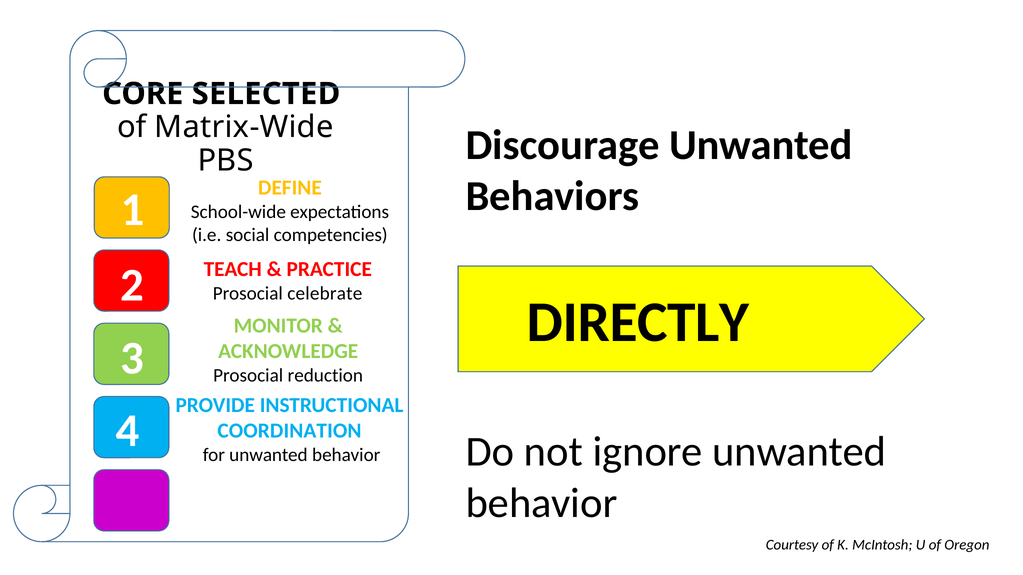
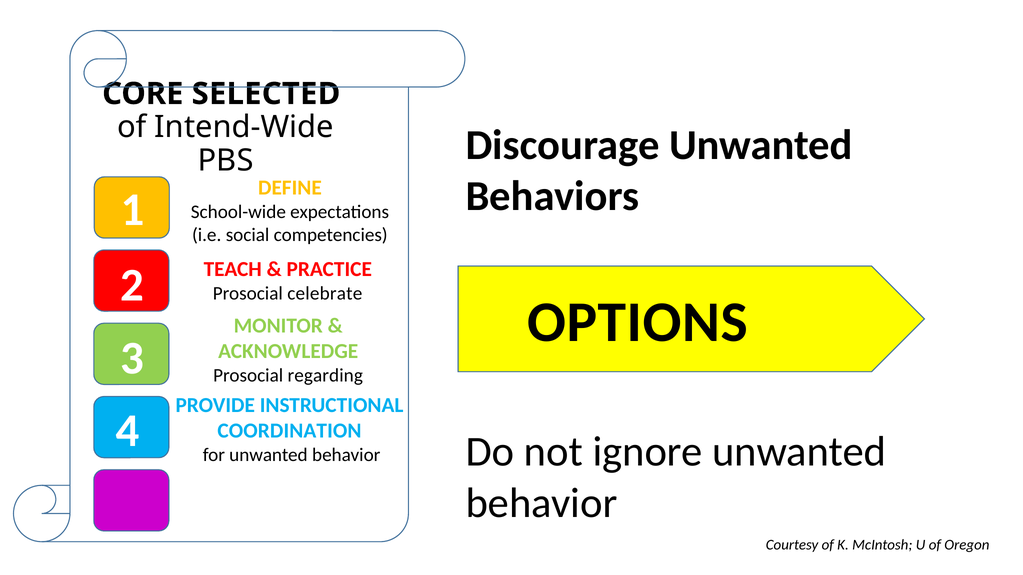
Matrix-Wide: Matrix-Wide -> Intend-Wide
DIRECTLY: DIRECTLY -> OPTIONS
reduction: reduction -> regarding
